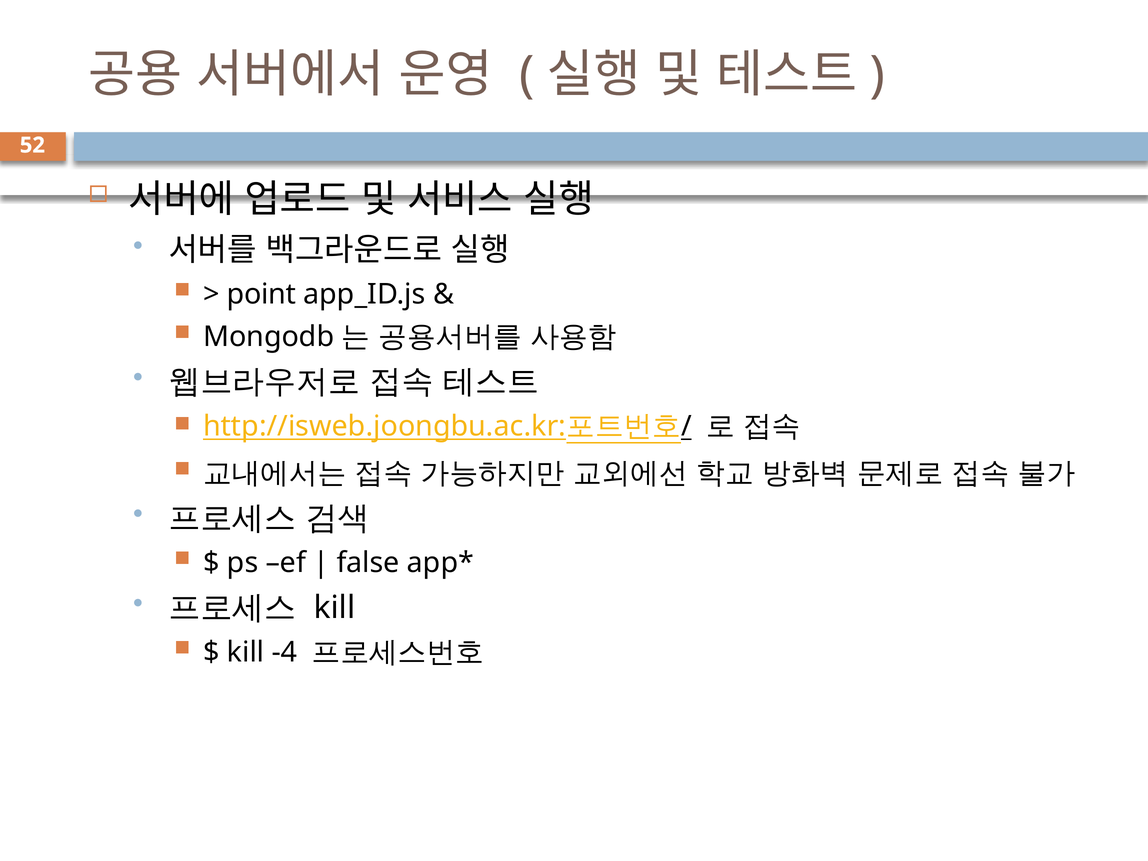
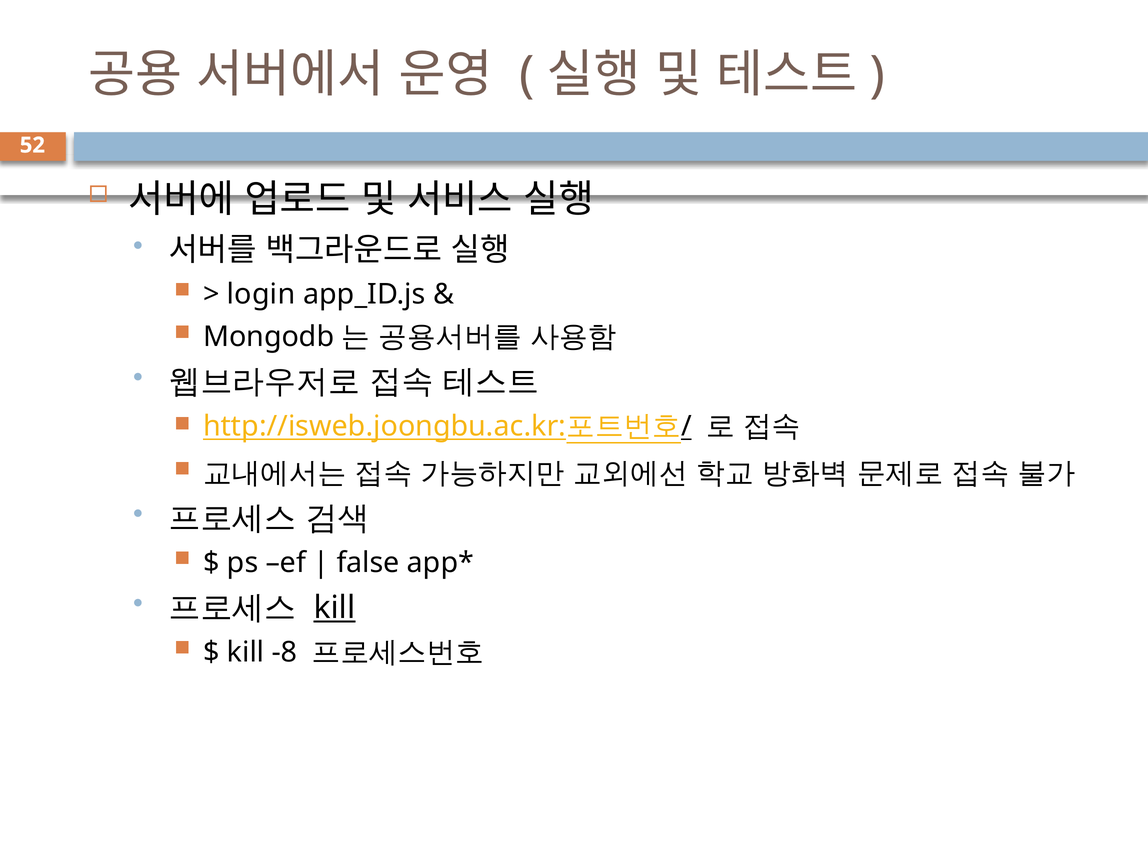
point: point -> login
kill at (334, 608) underline: none -> present
-4: -4 -> -8
